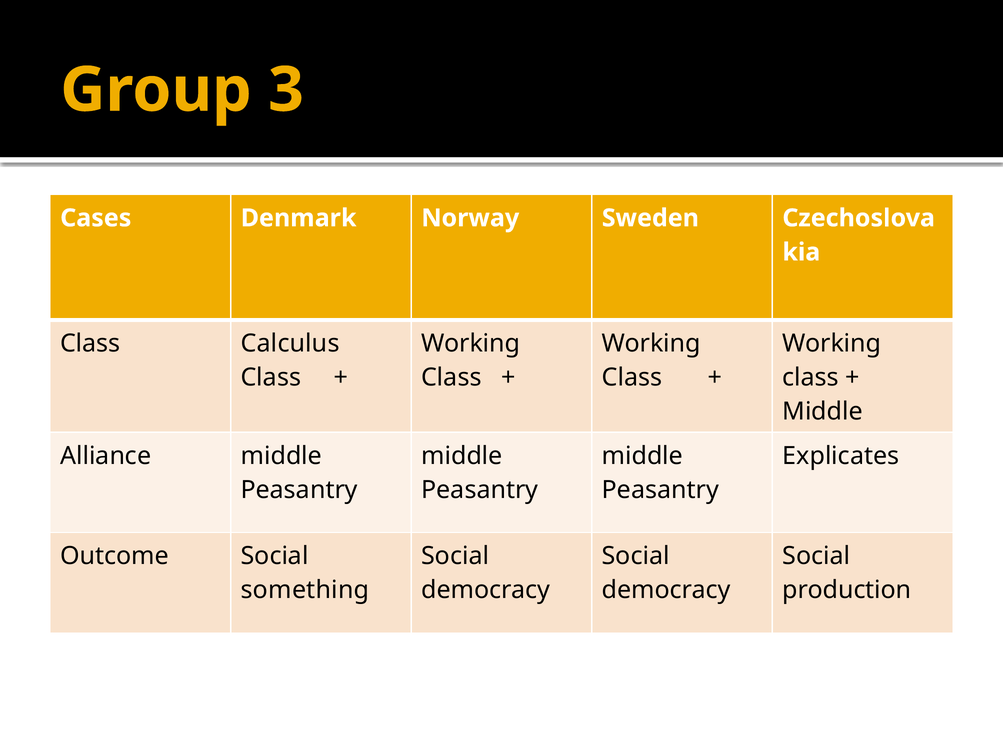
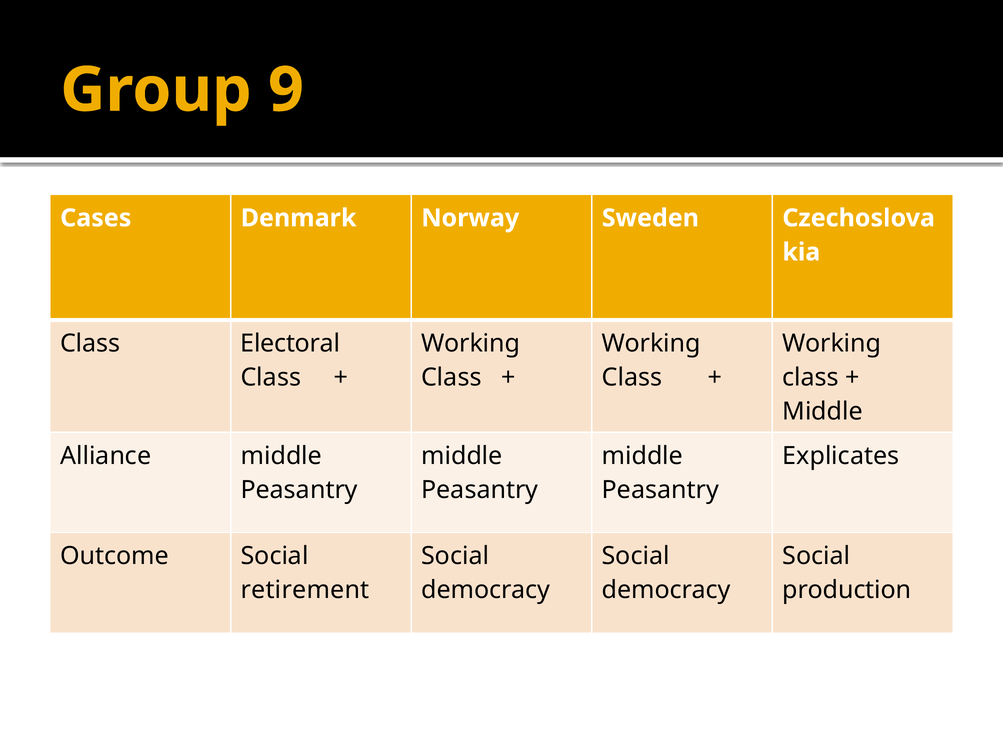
3: 3 -> 9
Calculus: Calculus -> Electoral
something: something -> retirement
